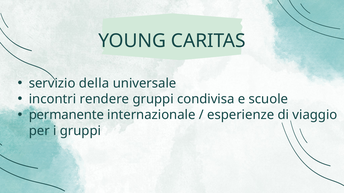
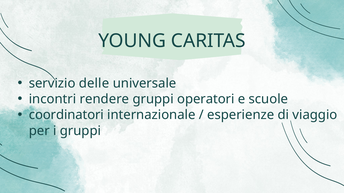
della: della -> delle
condivisa: condivisa -> operatori
permanente: permanente -> coordinatori
